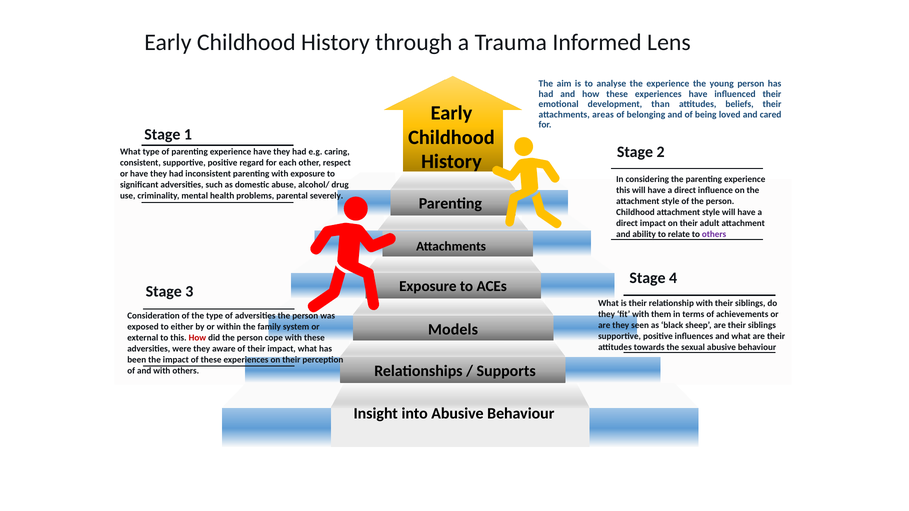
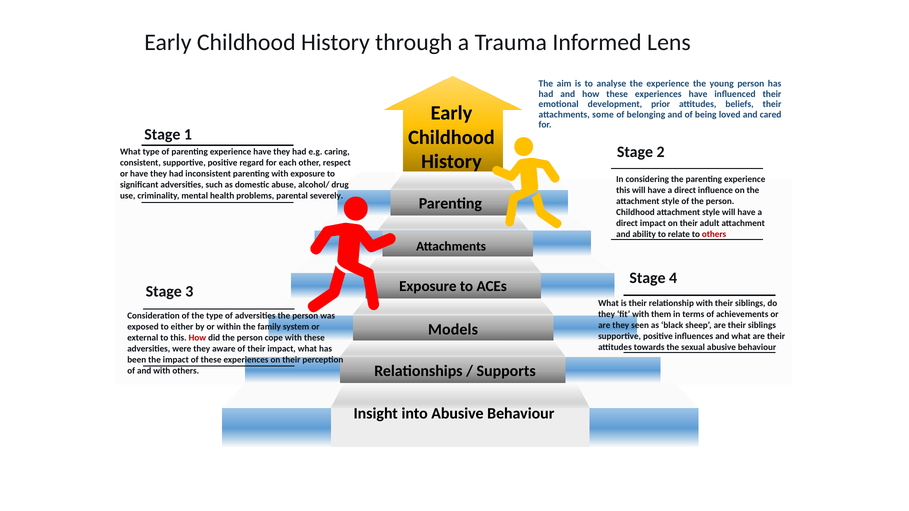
than: than -> prior
areas: areas -> some
others at (714, 234) colour: purple -> red
